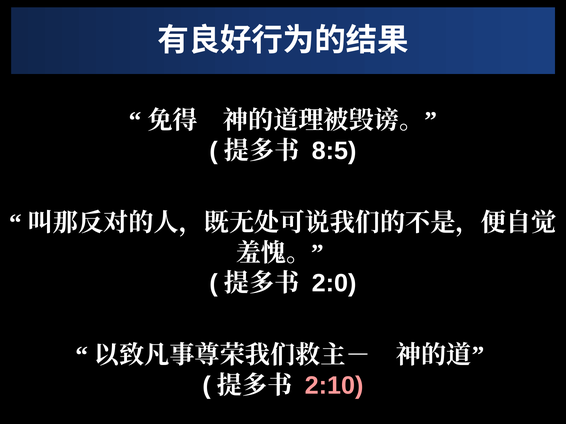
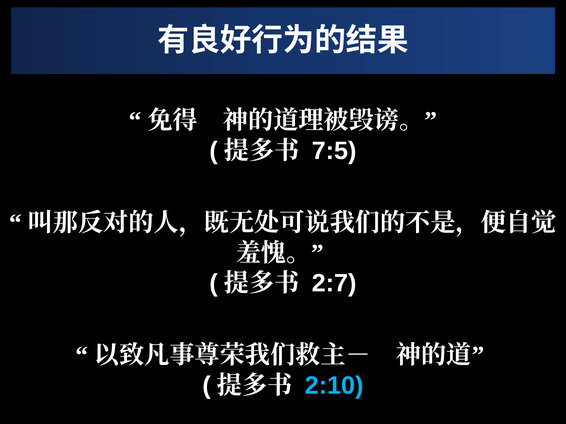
8:5: 8:5 -> 7:5
2:0: 2:0 -> 2:7
2:10 colour: pink -> light blue
